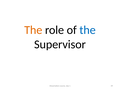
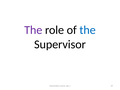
The at (33, 30) colour: orange -> purple
